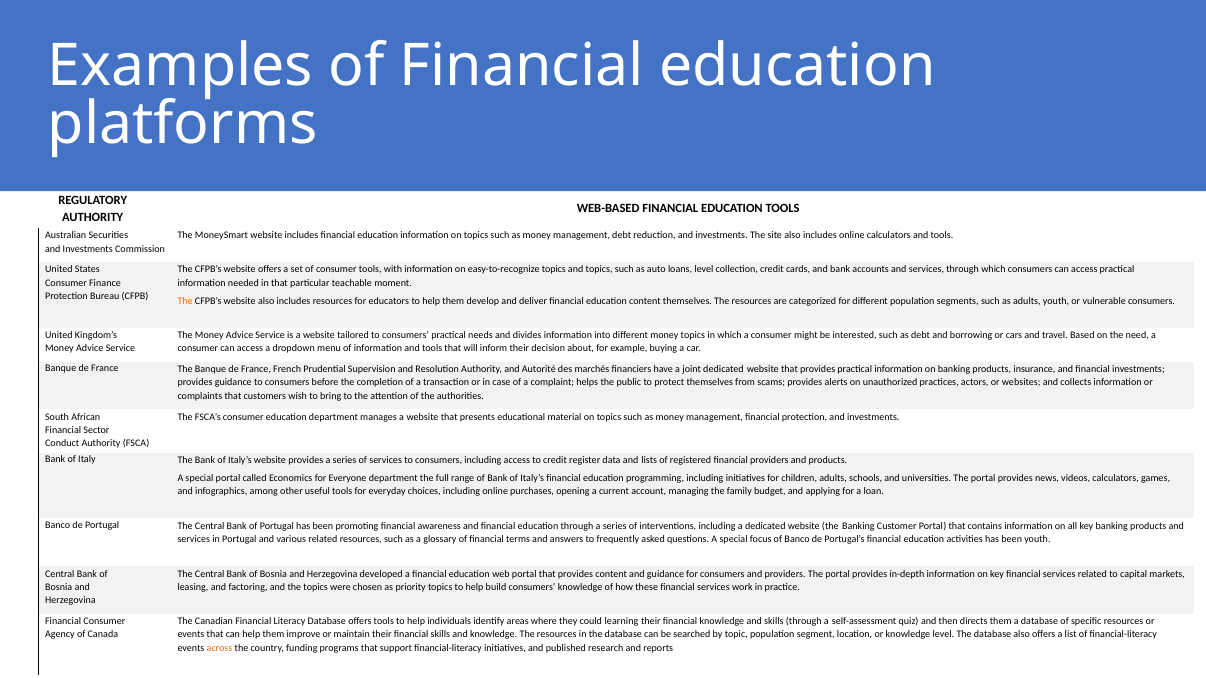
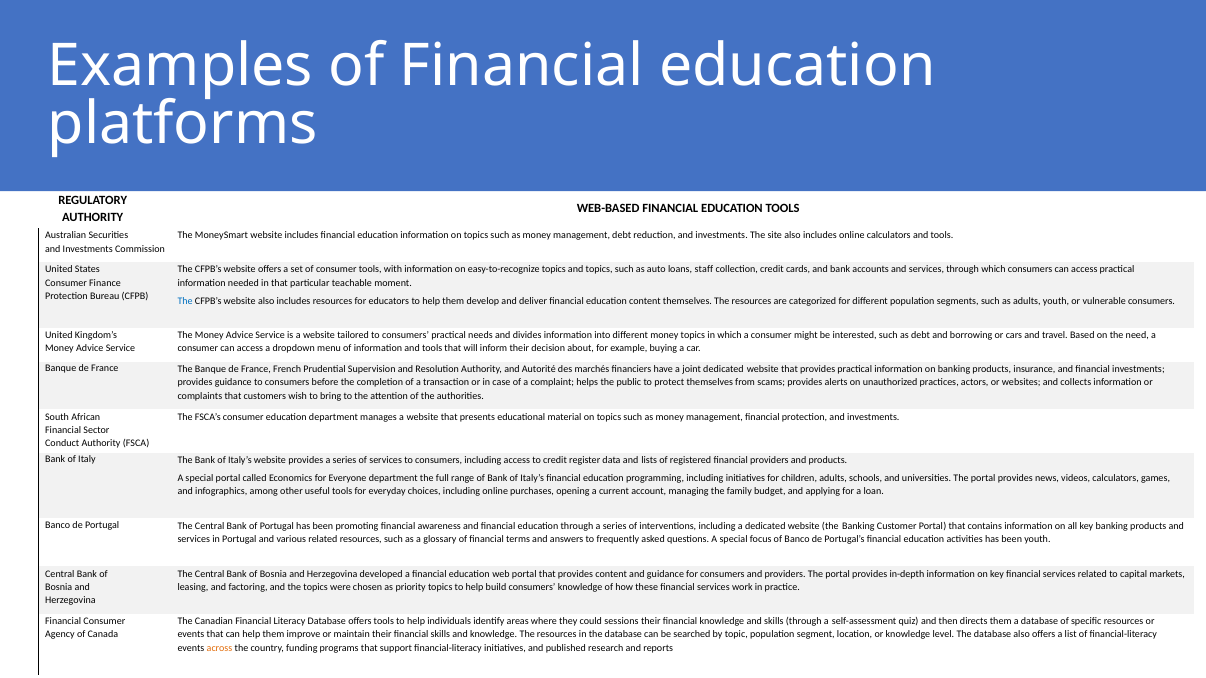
loans level: level -> staff
The at (185, 301) colour: orange -> blue
learning: learning -> sessions
